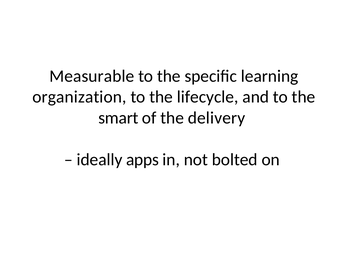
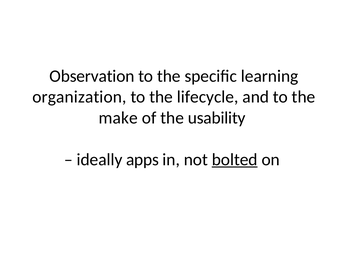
Measurable: Measurable -> Observation
smart: smart -> make
delivery: delivery -> usability
bolted underline: none -> present
